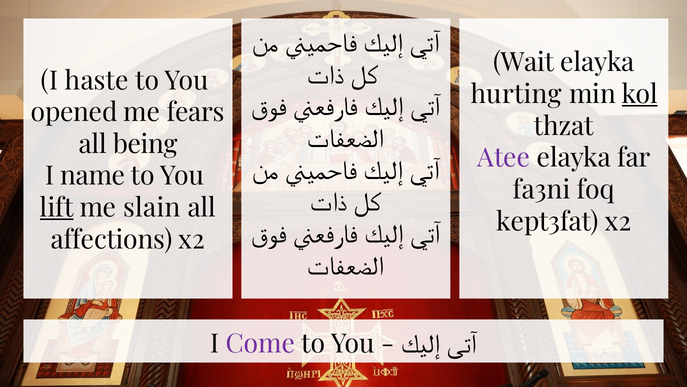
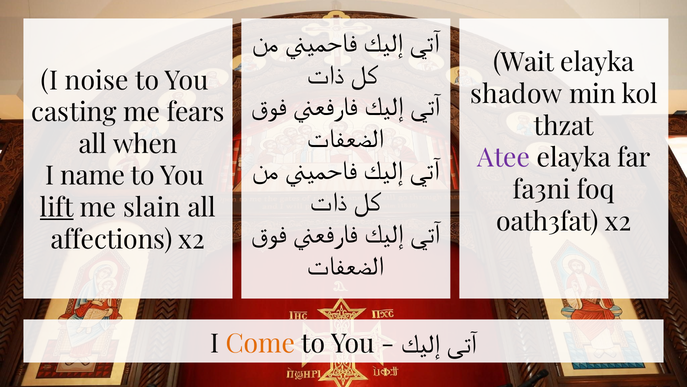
haste: haste -> noise
hurting: hurting -> shadow
kol underline: present -> none
opened: opened -> casting
being: being -> when
kept3fat: kept3fat -> oath3fat
Come colour: purple -> orange
